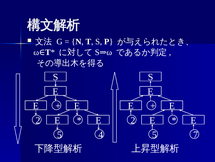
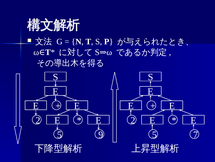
4: 4 -> 9
